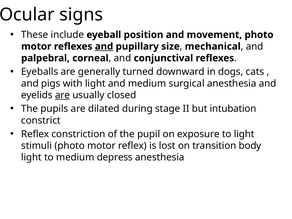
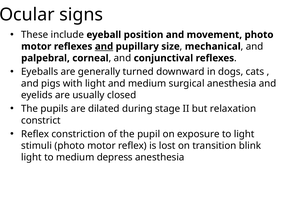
are at (63, 95) underline: present -> none
intubation: intubation -> relaxation
body: body -> blink
